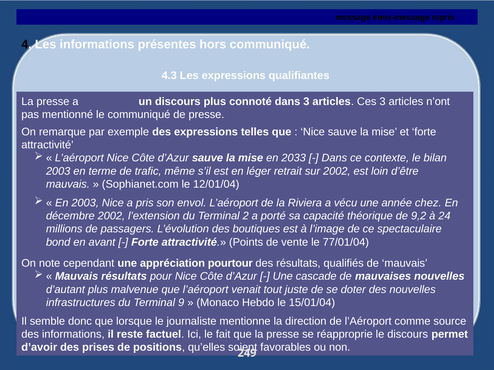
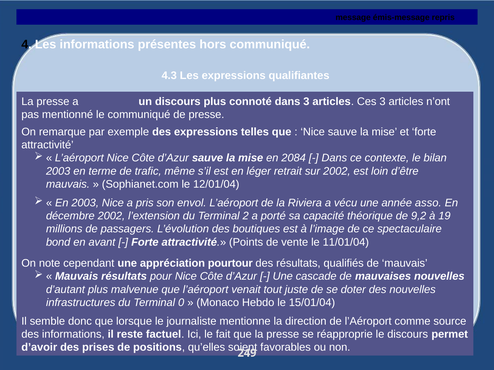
2033: 2033 -> 2084
chez: chez -> asso
24: 24 -> 19
77/01/04: 77/01/04 -> 11/01/04
9: 9 -> 0
